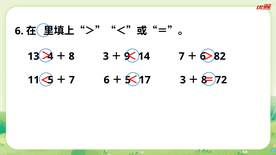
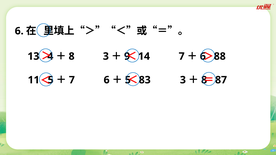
82: 82 -> 88
17: 17 -> 83
72: 72 -> 87
